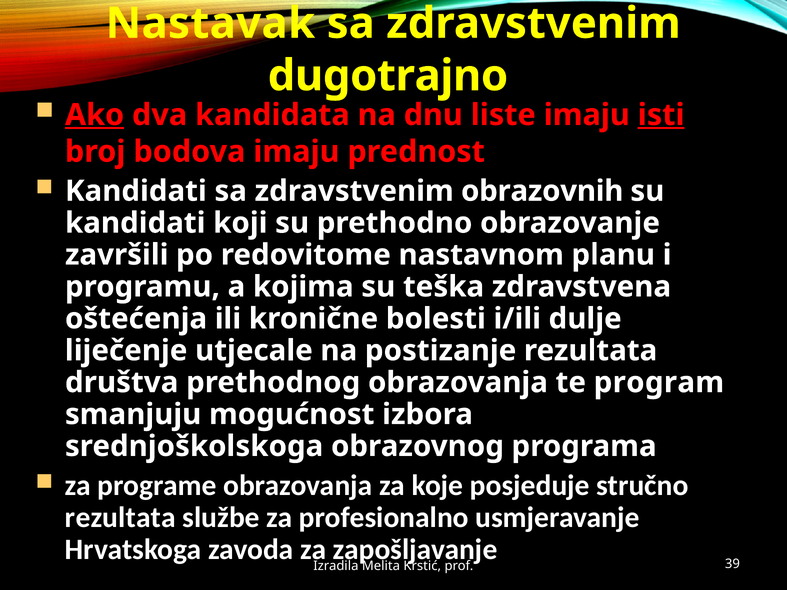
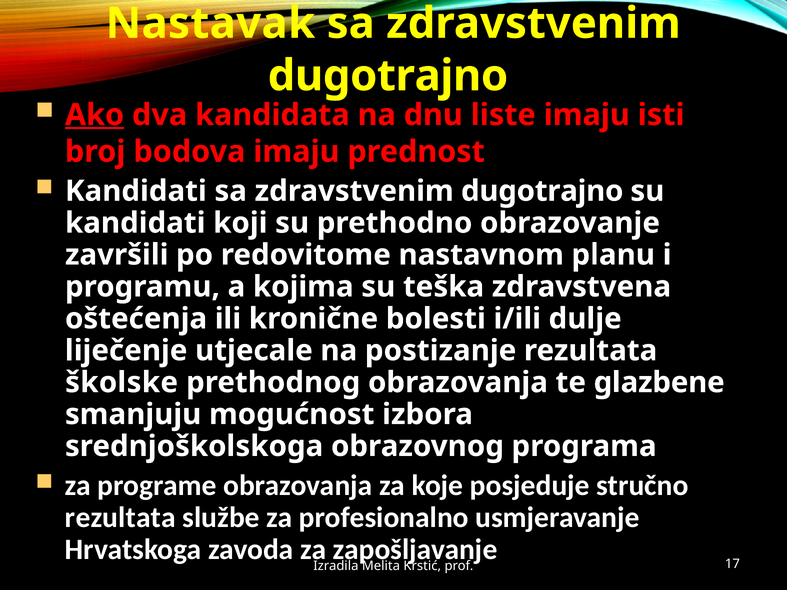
isti underline: present -> none
Kandidati sa zdravstvenim obrazovnih: obrazovnih -> dugotrajno
društva: društva -> školske
program: program -> glazbene
39: 39 -> 17
